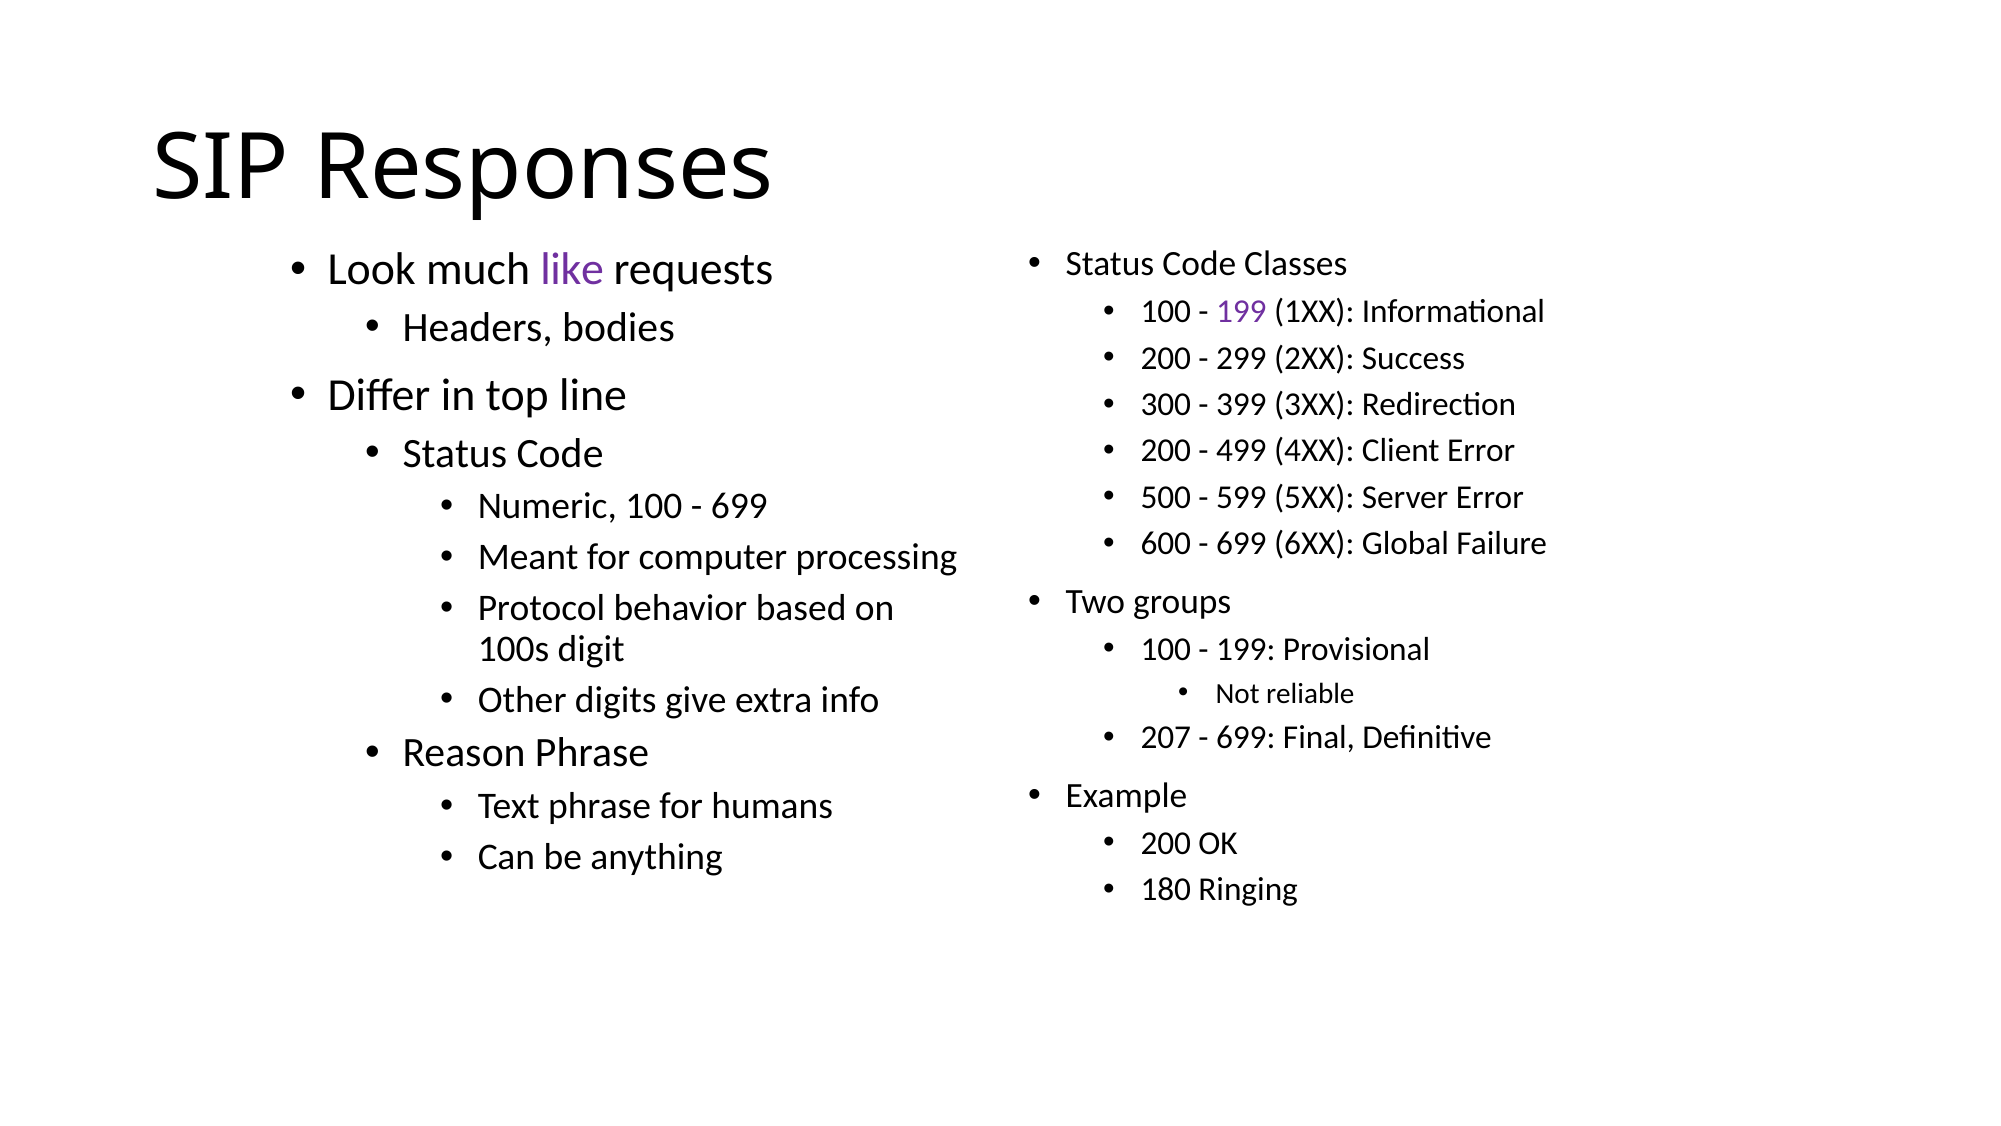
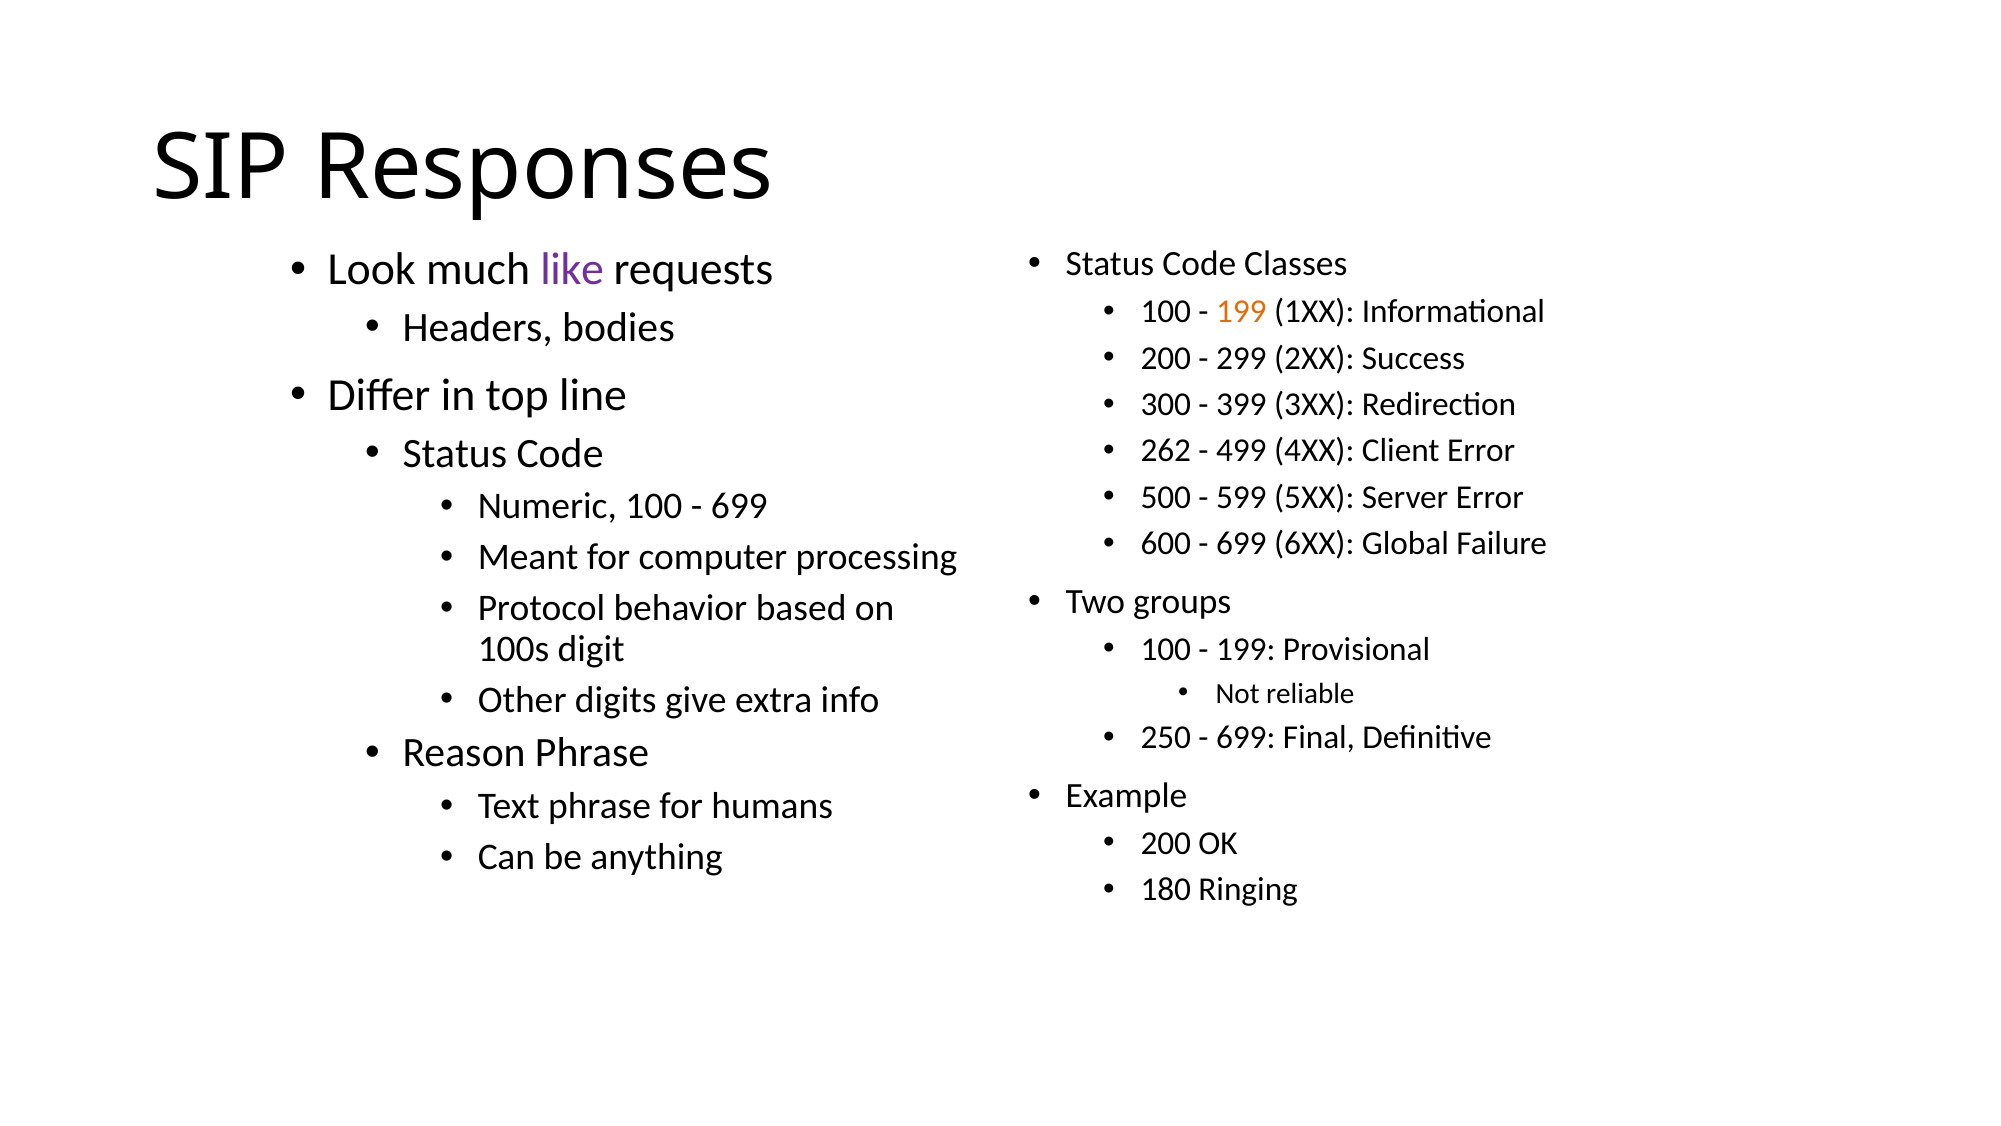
199 at (1241, 312) colour: purple -> orange
200 at (1166, 451): 200 -> 262
207: 207 -> 250
